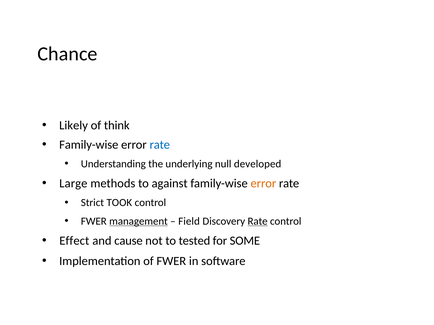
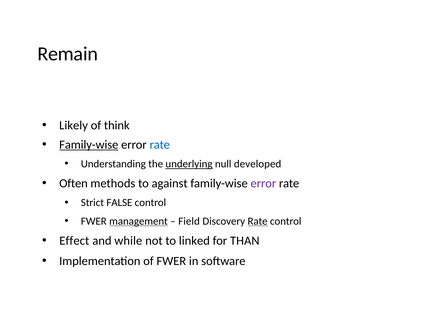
Chance: Chance -> Remain
Family-wise at (89, 145) underline: none -> present
underlying underline: none -> present
Large: Large -> Often
error at (263, 184) colour: orange -> purple
TOOK: TOOK -> FALSE
cause: cause -> while
tested: tested -> linked
SOME: SOME -> THAN
